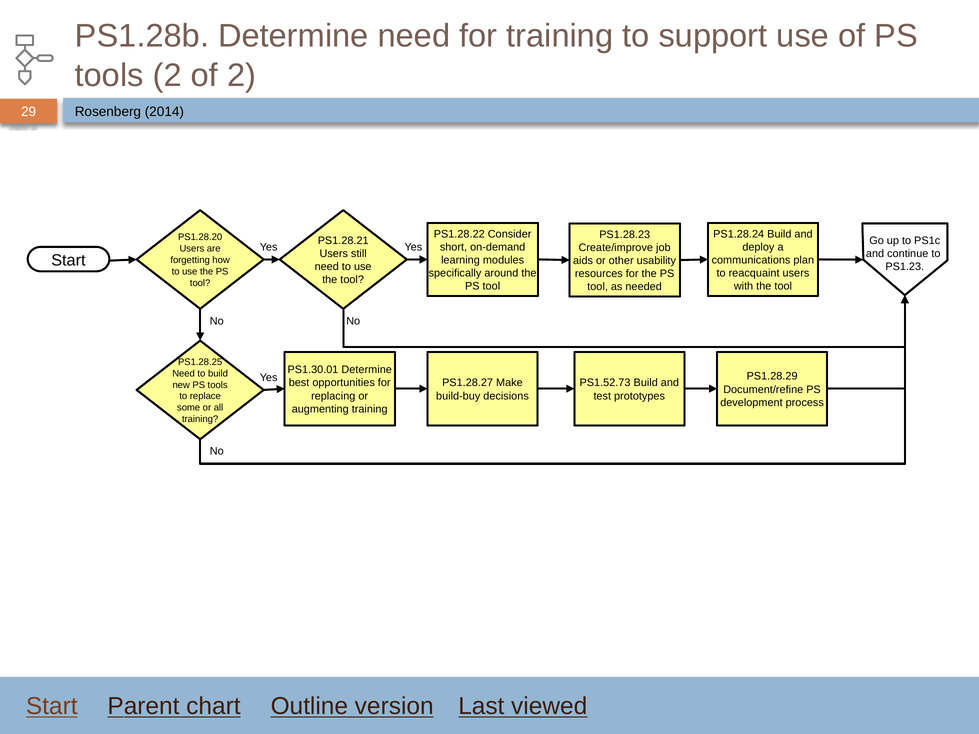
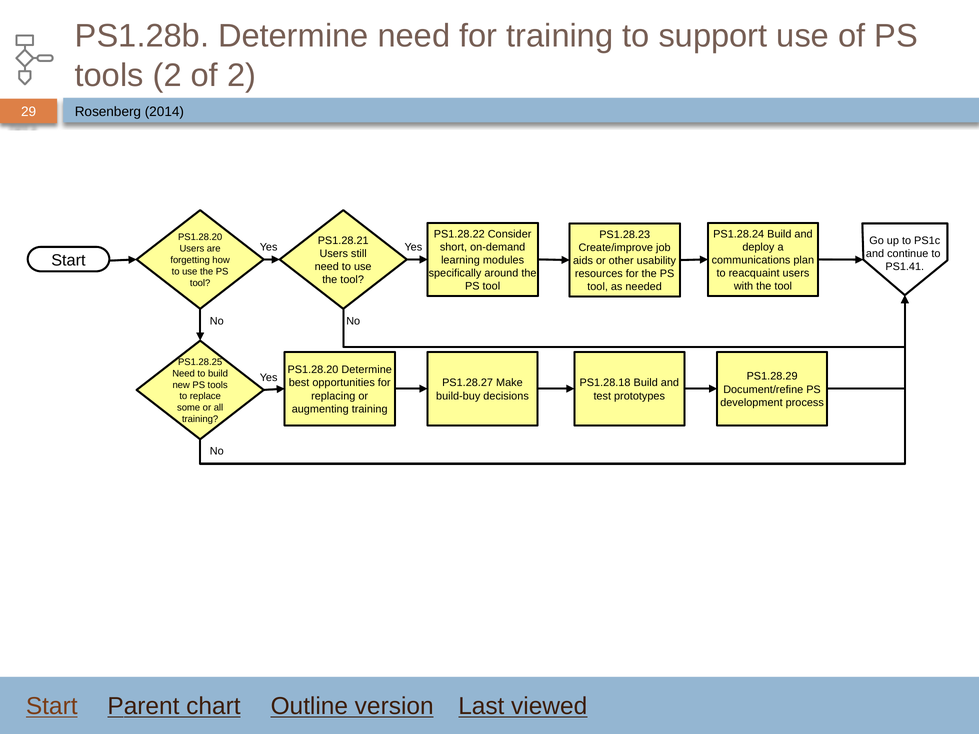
PS1.23: PS1.23 -> PS1.41
PS1.30.01 at (313, 370): PS1.30.01 -> PS1.28.20
PS1.52.73: PS1.52.73 -> PS1.28.18
